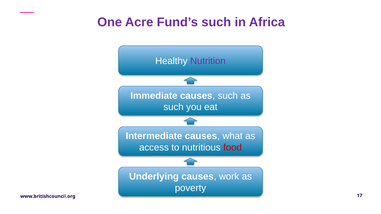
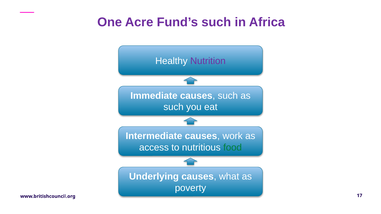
what: what -> work
food colour: red -> green
work: work -> what
